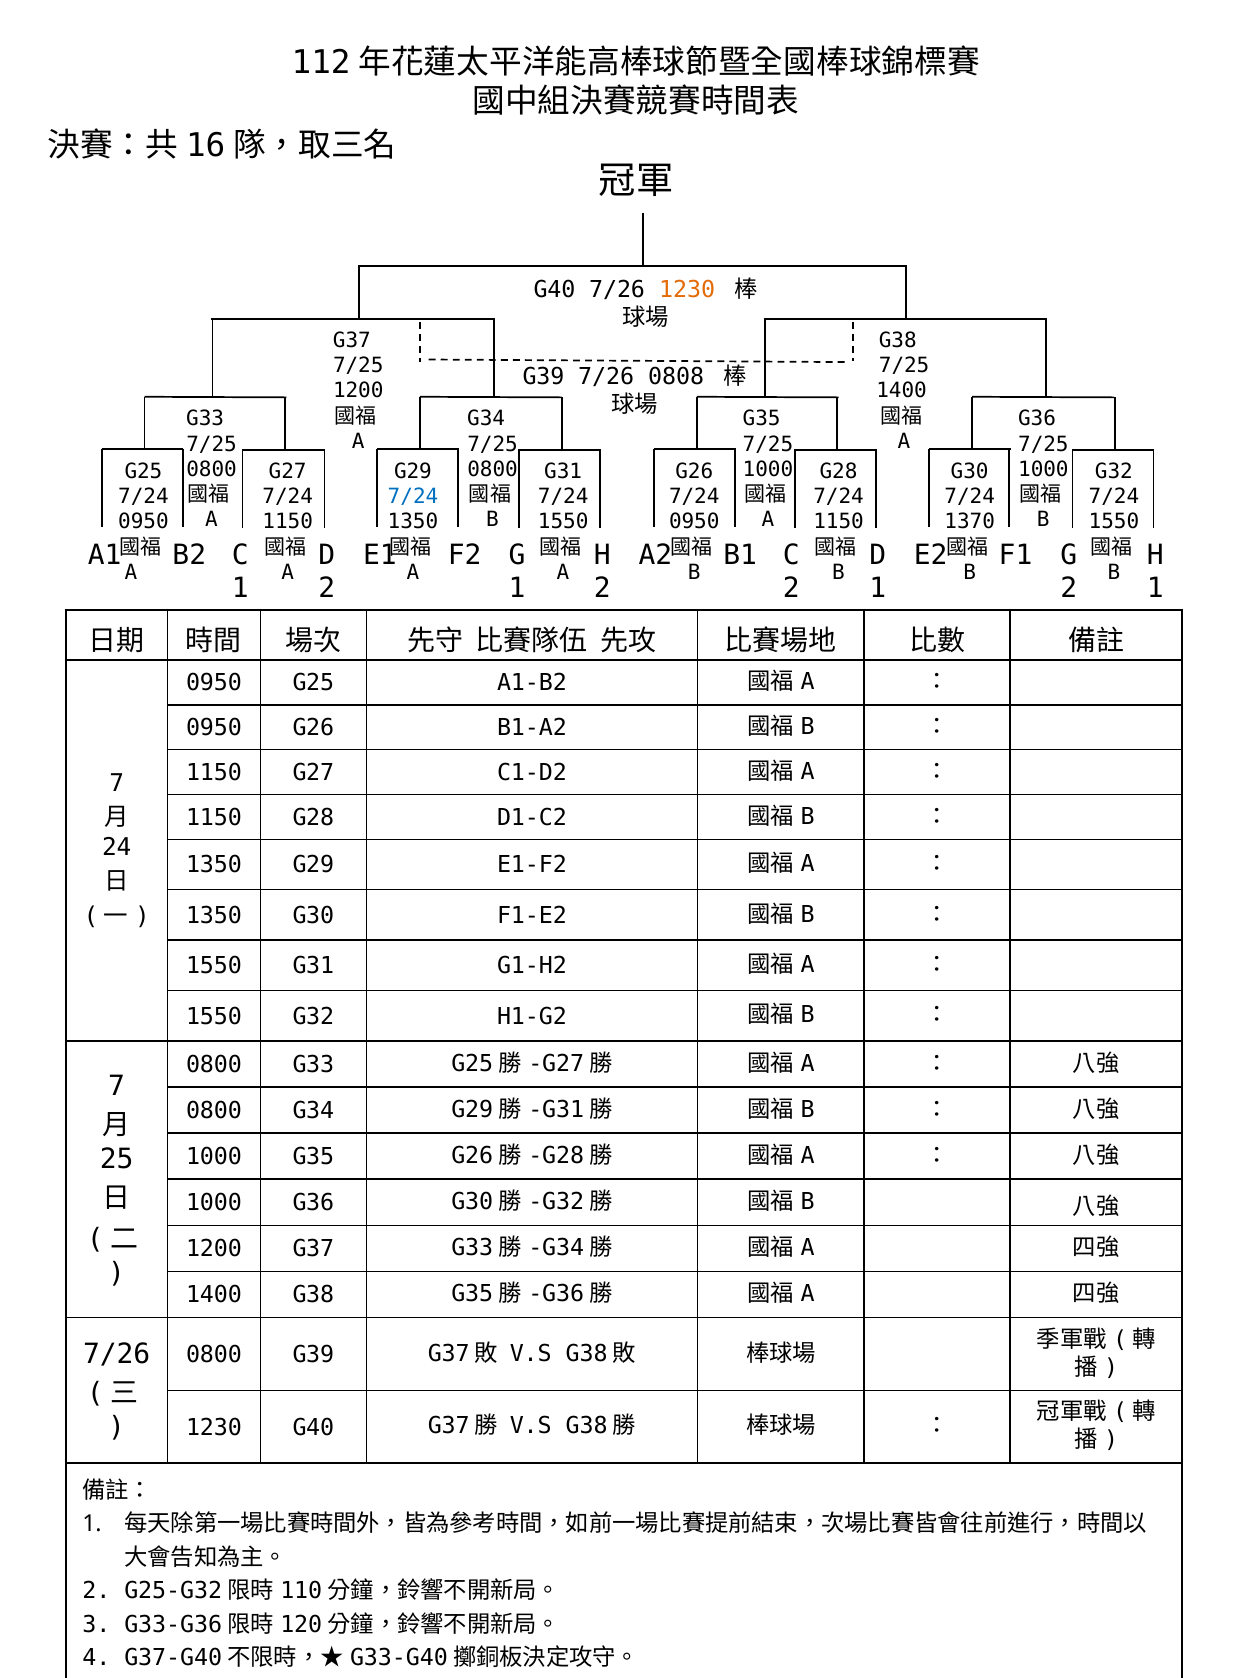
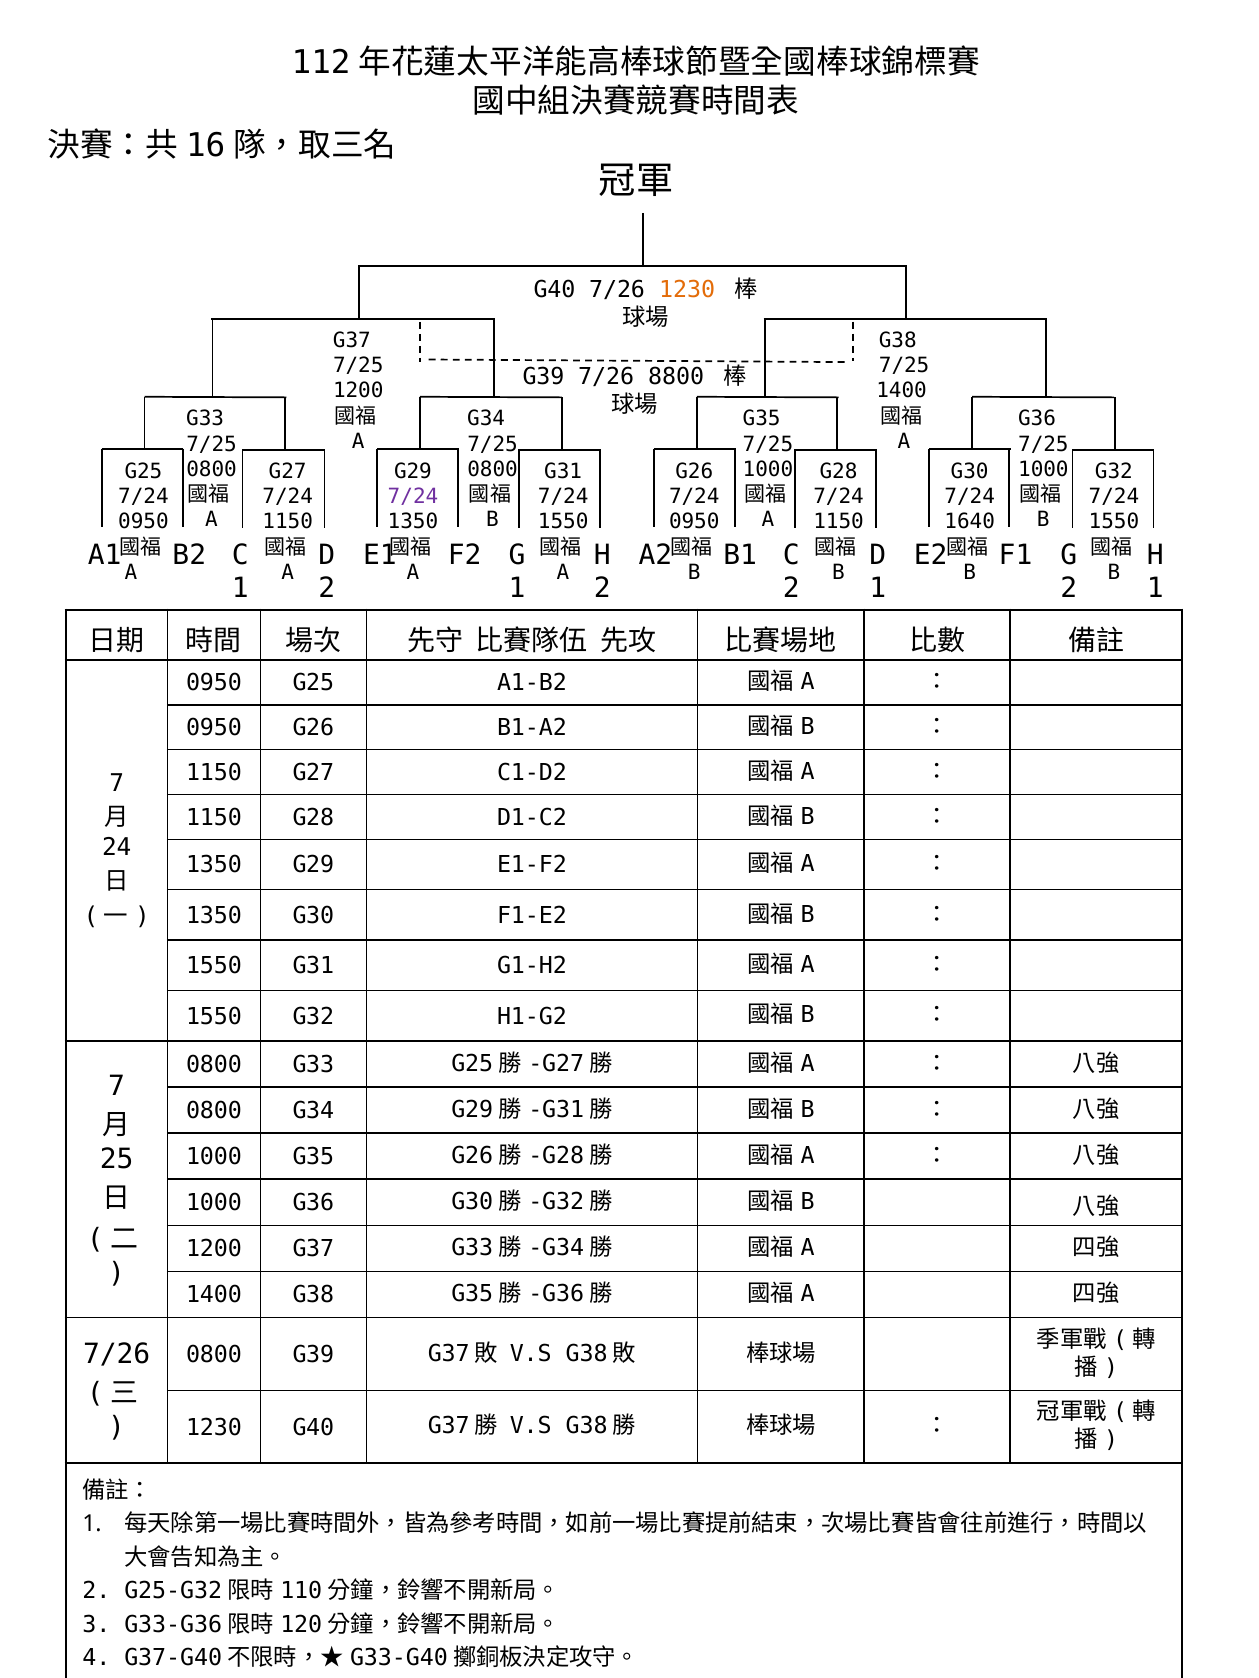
0808: 0808 -> 8800
7/24 at (413, 497) colour: blue -> purple
1370: 1370 -> 1640
